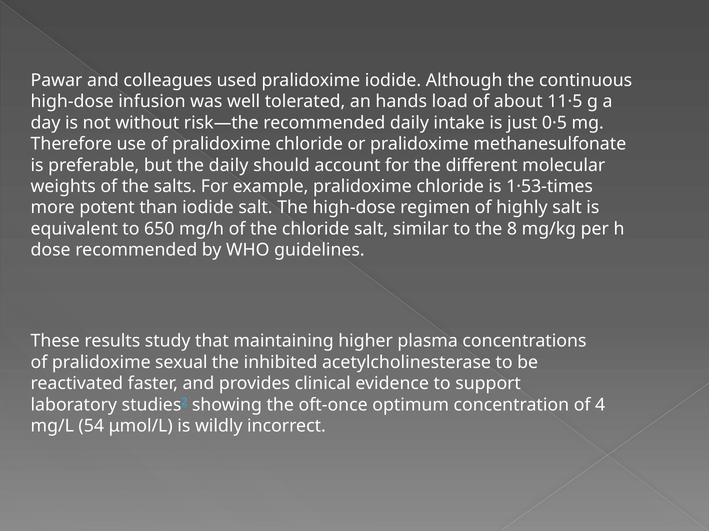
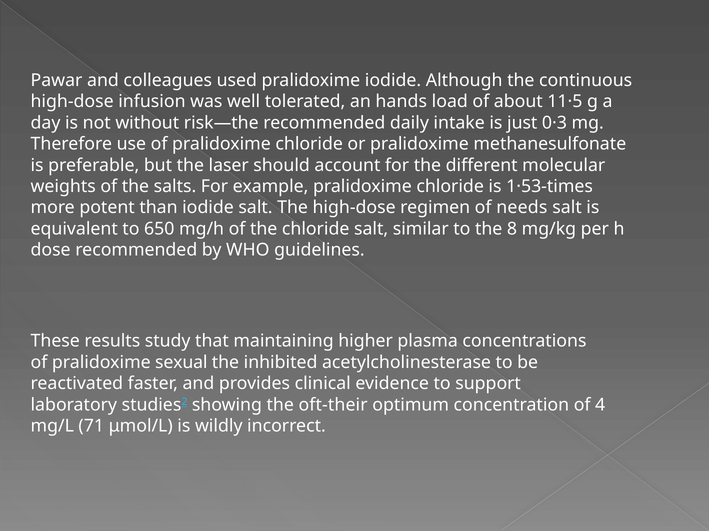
0·5: 0·5 -> 0·3
the daily: daily -> laser
highly: highly -> needs
oft-once: oft-once -> oft-their
54: 54 -> 71
